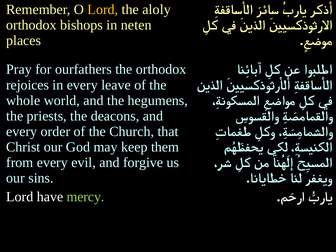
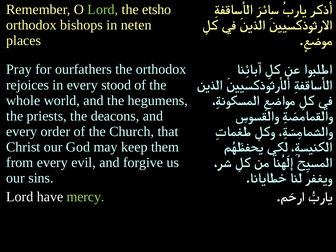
Lord at (103, 10) colour: yellow -> light green
aloly: aloly -> etsho
leave: leave -> stood
